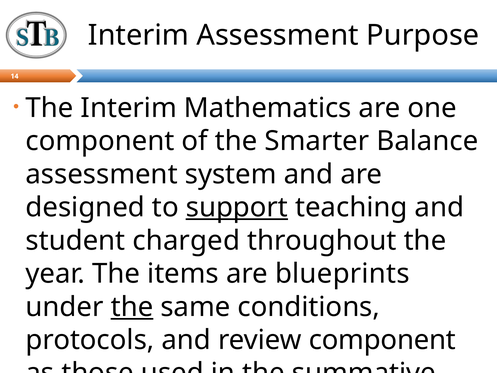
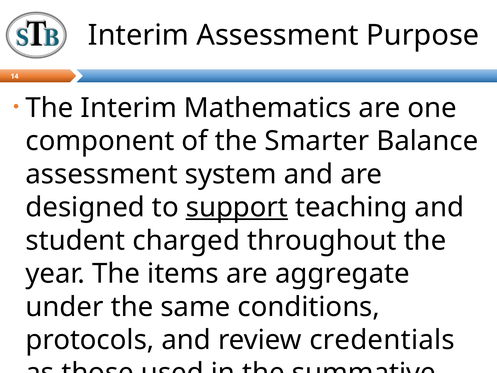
blueprints: blueprints -> aggregate
the at (132, 307) underline: present -> none
review component: component -> credentials
